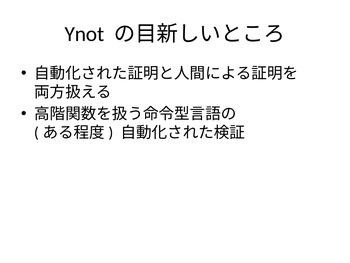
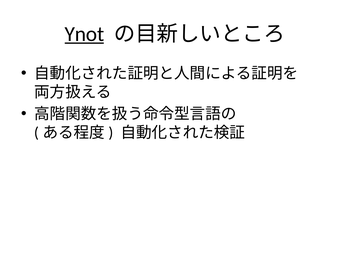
Ynot underline: none -> present
